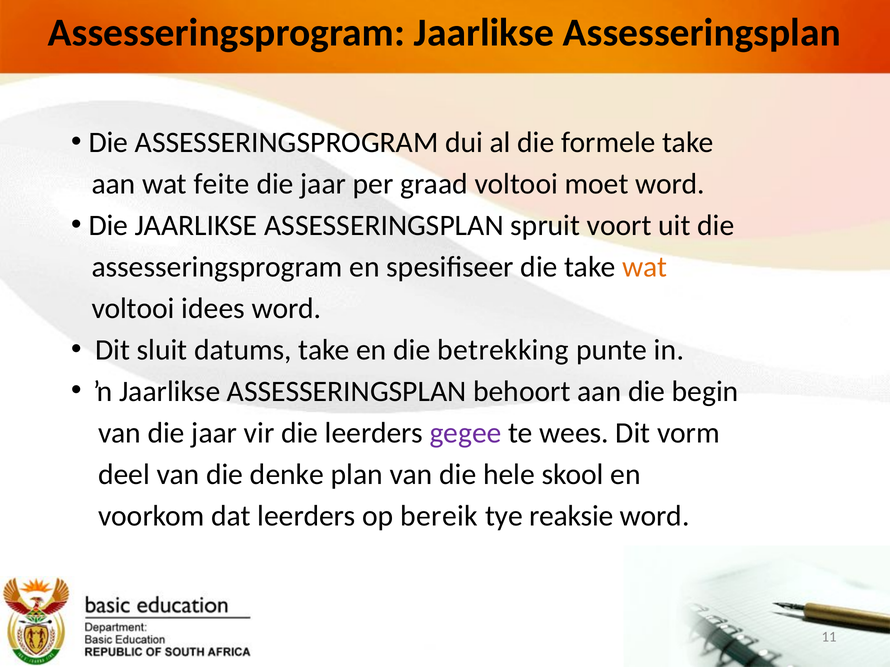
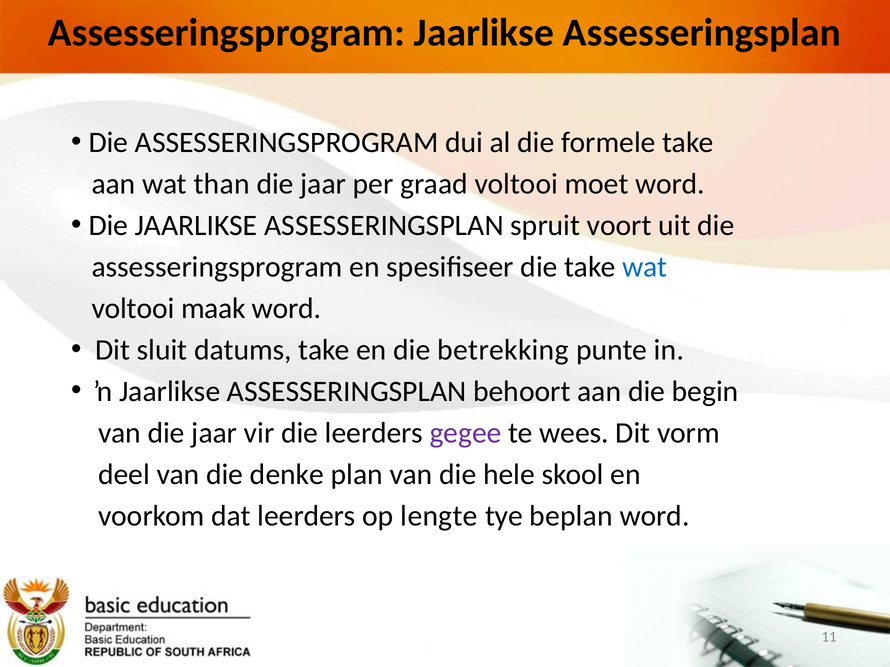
feite: feite -> than
wat at (645, 267) colour: orange -> blue
idees: idees -> maak
bereik: bereik -> lengte
reaksie: reaksie -> beplan
